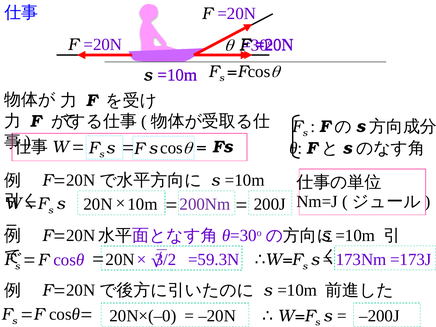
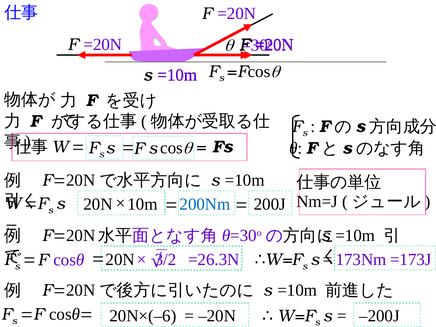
200Nm colour: purple -> blue
=59.3N: =59.3N -> =26.3N
20N×(–0: 20N×(–0 -> 20N×(–6
